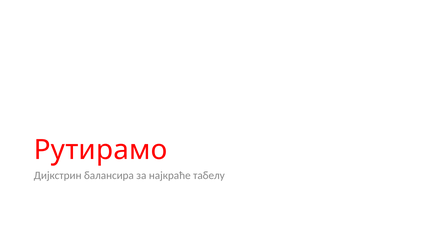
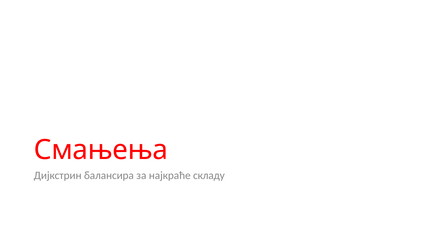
Рутирамо: Рутирамо -> Смањења
табелу: табелу -> складу
